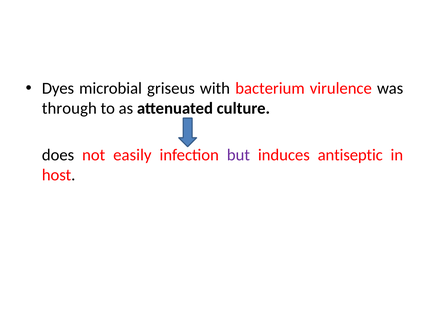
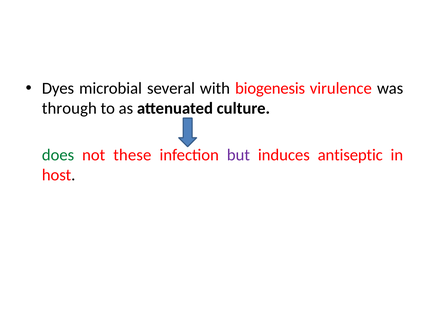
griseus: griseus -> several
bacterium: bacterium -> biogenesis
does colour: black -> green
easily: easily -> these
